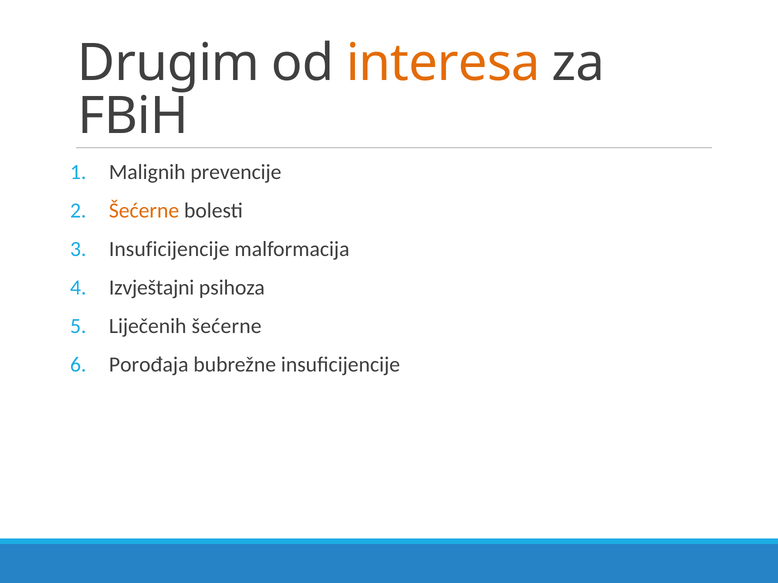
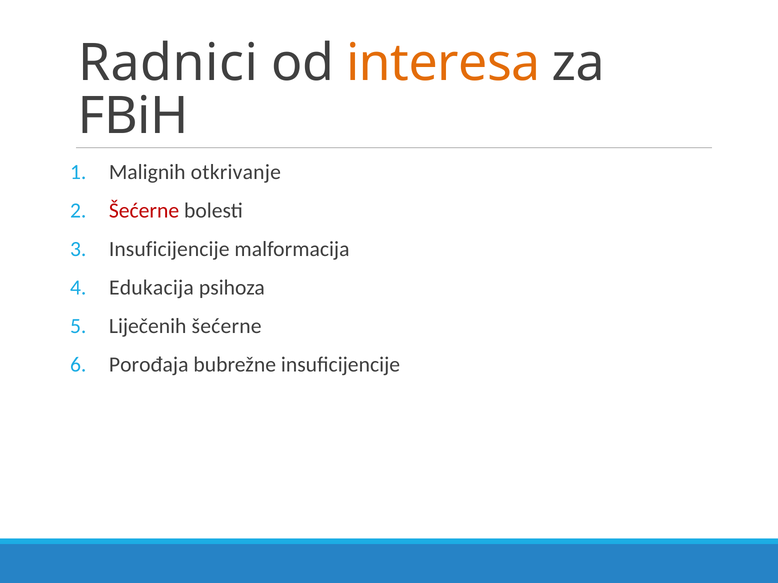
Drugim: Drugim -> Radnici
prevencije: prevencije -> otkrivanje
Šećerne at (144, 211) colour: orange -> red
Izvještajni: Izvještajni -> Edukacija
